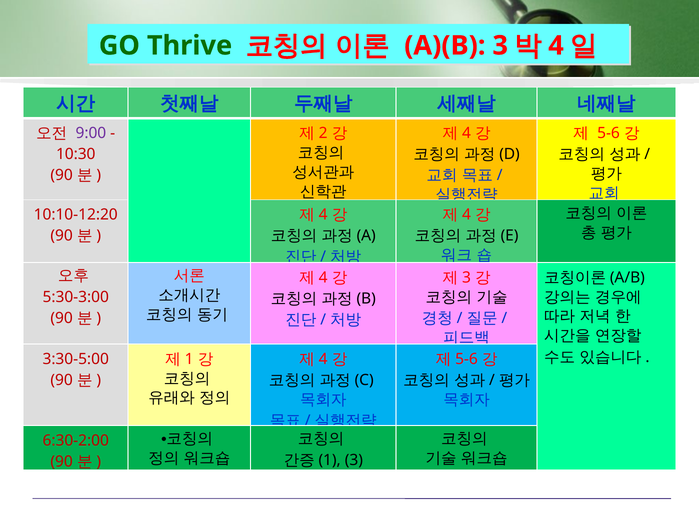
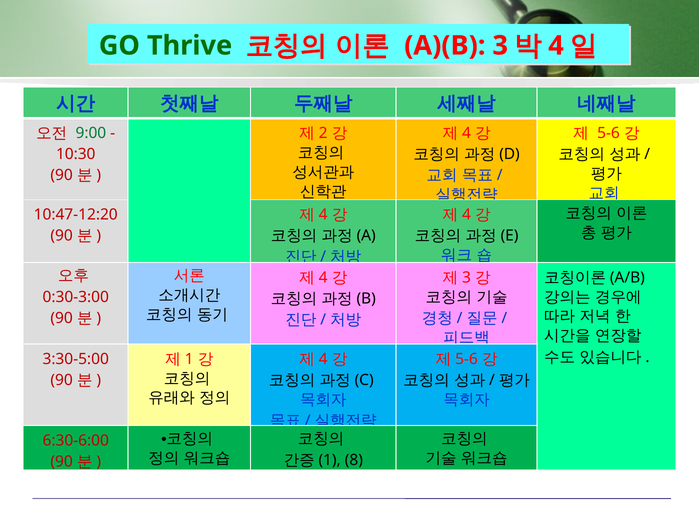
9:00 colour: purple -> green
10:10-12:20: 10:10-12:20 -> 10:47-12:20
5:30-3:00: 5:30-3:00 -> 0:30-3:00
6:30-2:00: 6:30-2:00 -> 6:30-6:00
3 at (354, 460): 3 -> 8
